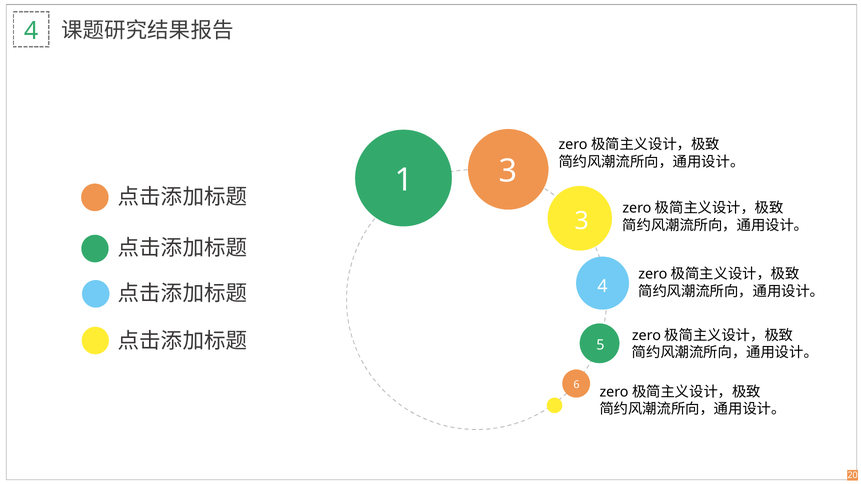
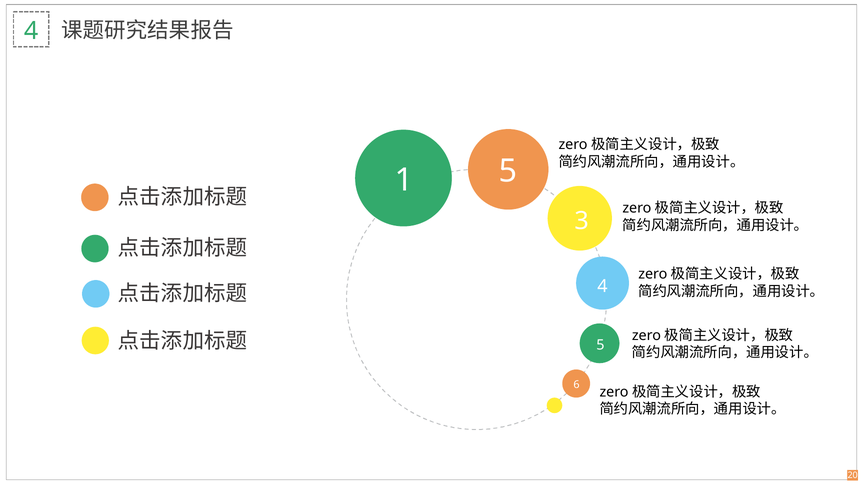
1 3: 3 -> 5
